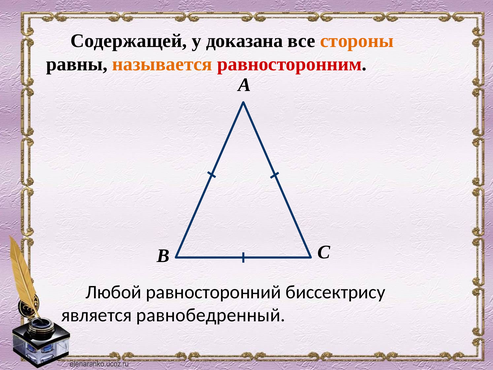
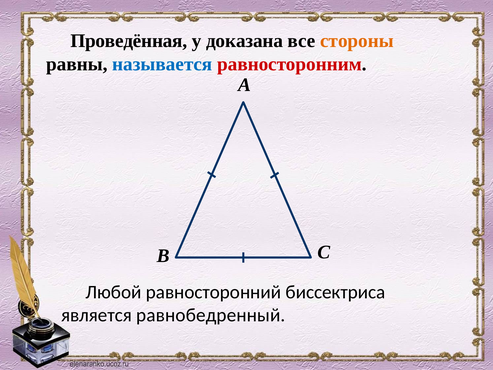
Содержащей: Содержащей -> Проведённая
называется colour: orange -> blue
биссектрису: биссектрису -> биссектриса
